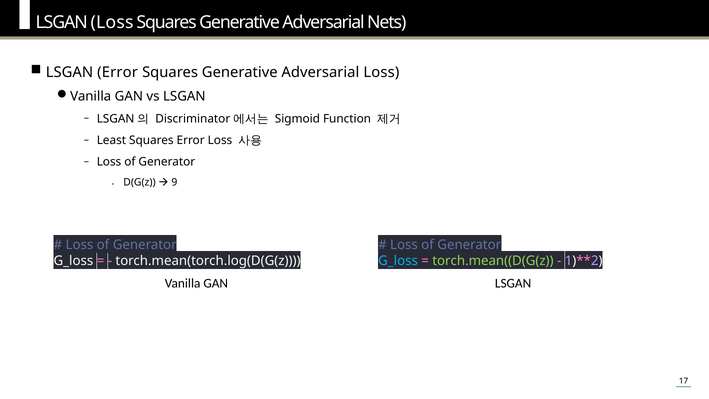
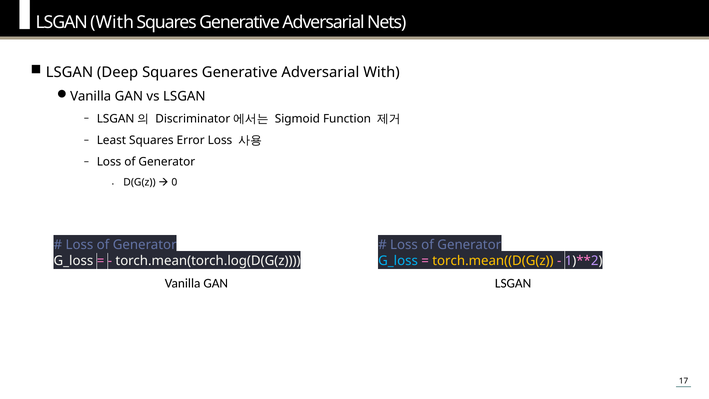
LSGAN Loss: Loss -> With
LSGAN Error: Error -> Deep
Adversarial Loss: Loss -> With
9: 9 -> 0
torch.mean((D(G(z colour: light green -> yellow
